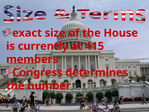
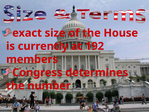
415: 415 -> 192
